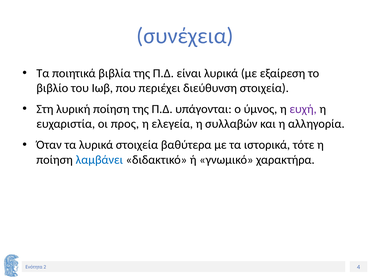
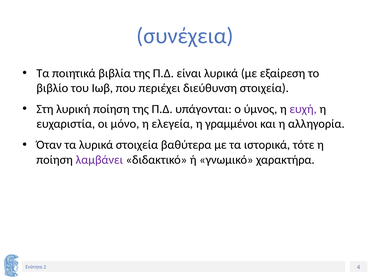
προς: προς -> μόνο
συλλαβών: συλλαβών -> γραμμένοι
λαμβάνει colour: blue -> purple
